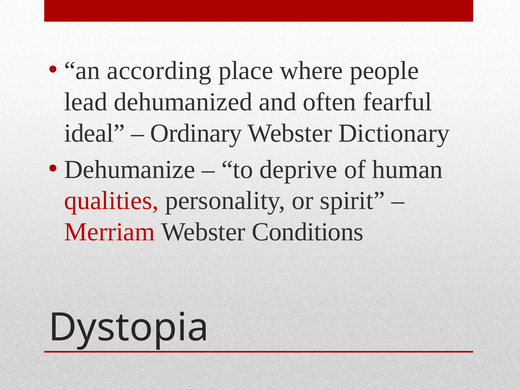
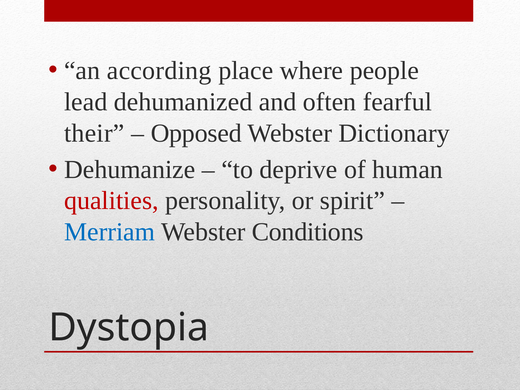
ideal: ideal -> their
Ordinary: Ordinary -> Opposed
Merriam colour: red -> blue
